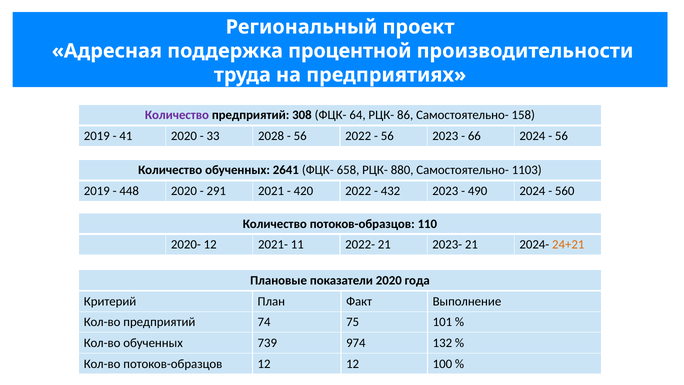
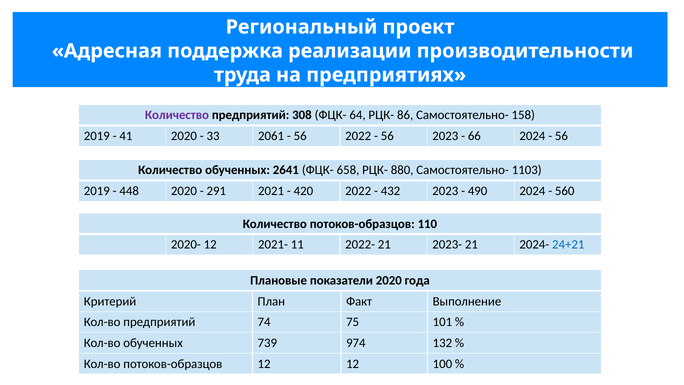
процентной: процентной -> реализации
2028: 2028 -> 2061
24+21 colour: orange -> blue
